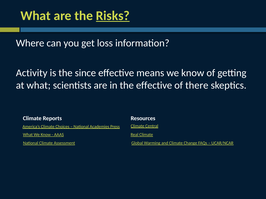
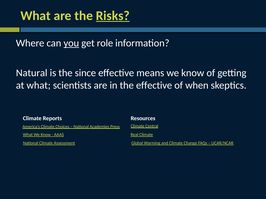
you underline: none -> present
loss: loss -> role
Activity: Activity -> Natural
there: there -> when
